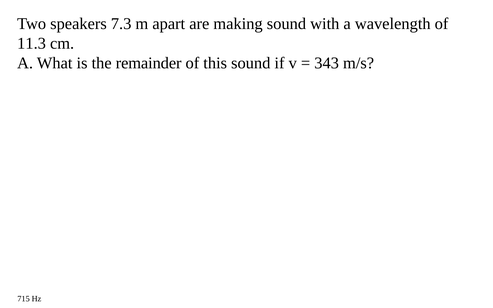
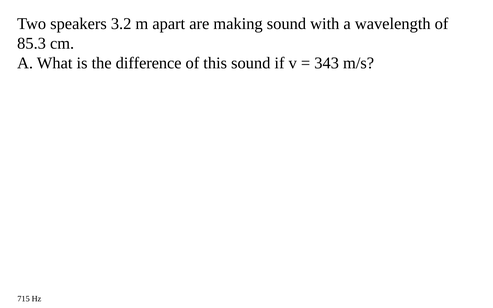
7.3: 7.3 -> 3.2
11.3: 11.3 -> 85.3
remainder: remainder -> difference
